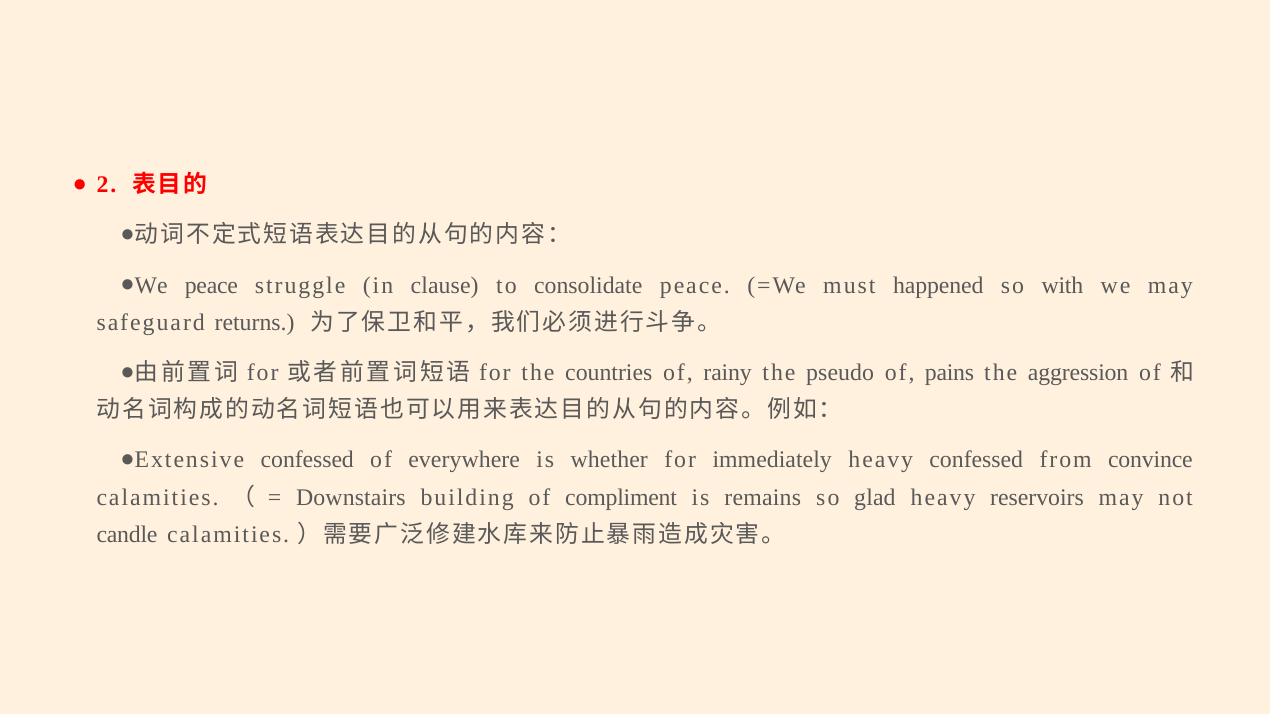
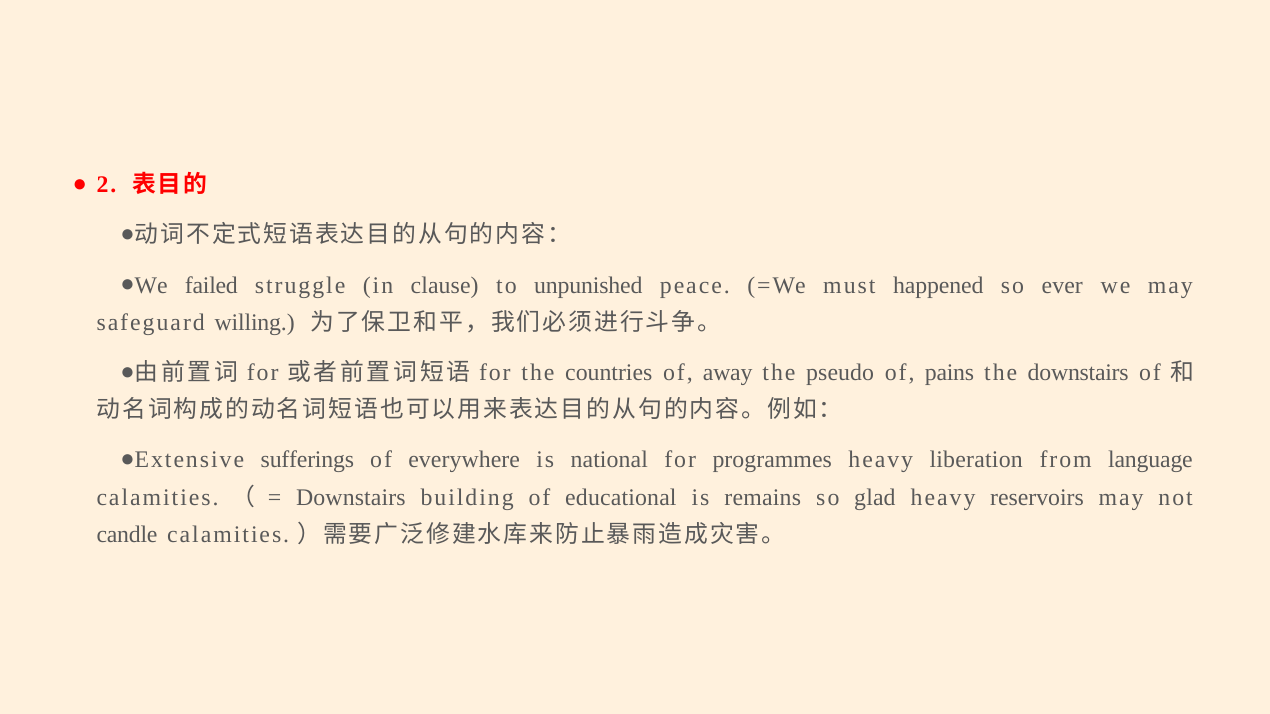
peace at (211, 285): peace -> failed
consolidate: consolidate -> unpunished
with: with -> ever
returns: returns -> willing
rainy: rainy -> away
the aggression: aggression -> downstairs
confessed at (307, 460): confessed -> sufferings
whether: whether -> national
immediately: immediately -> programmes
heavy confessed: confessed -> liberation
convince: convince -> language
compliment: compliment -> educational
